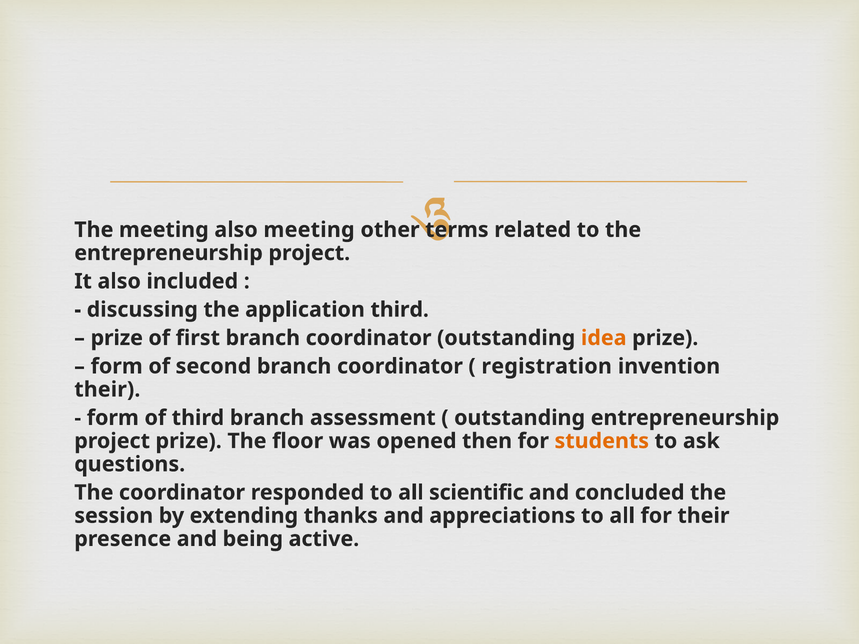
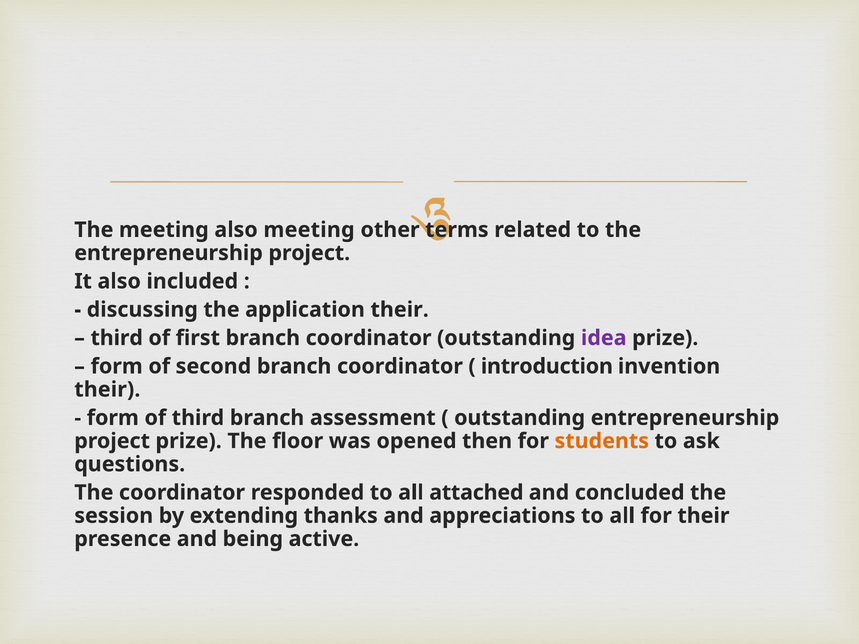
application third: third -> their
prize at (117, 338): prize -> third
idea colour: orange -> purple
registration: registration -> introduction
scientific: scientific -> attached
